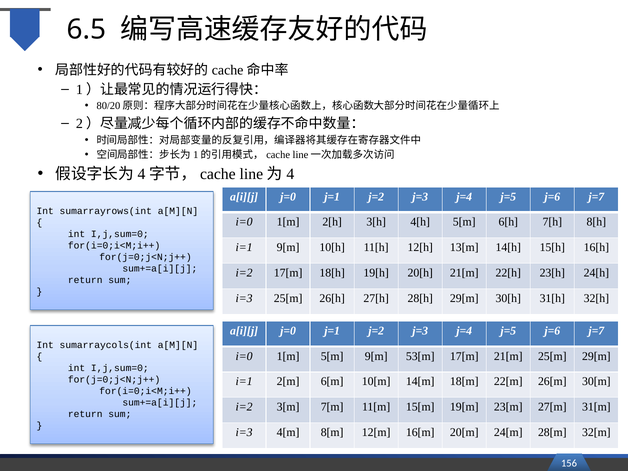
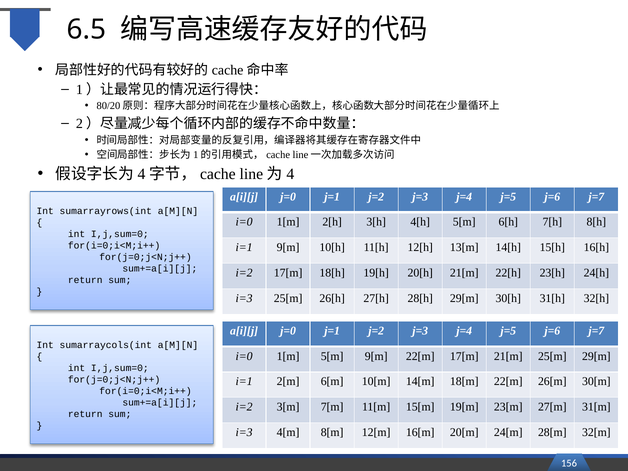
9[m 53[m: 53[m -> 22[m
